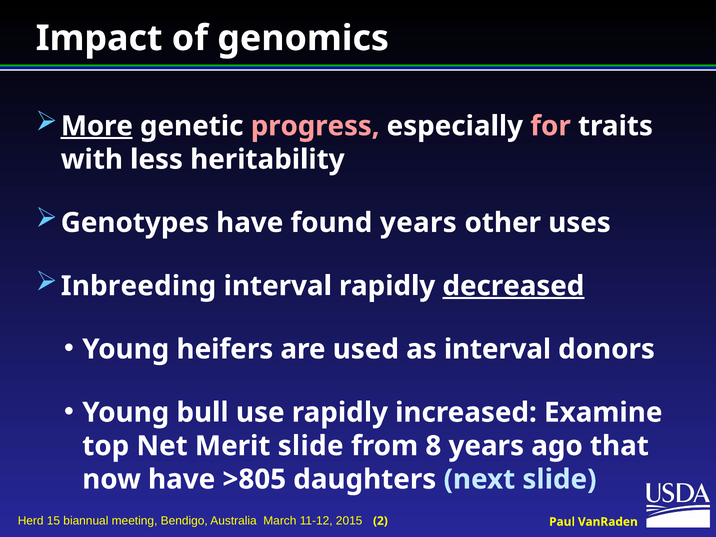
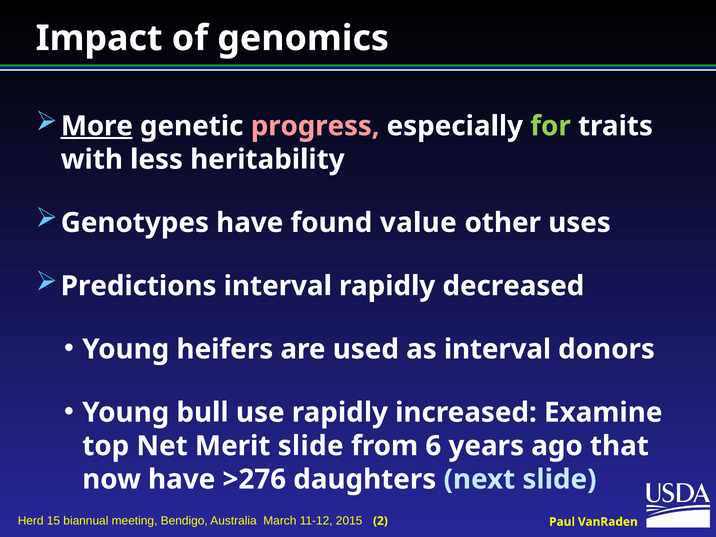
for colour: pink -> light green
found years: years -> value
Inbreeding: Inbreeding -> Predictions
decreased underline: present -> none
8: 8 -> 6
>805: >805 -> >276
